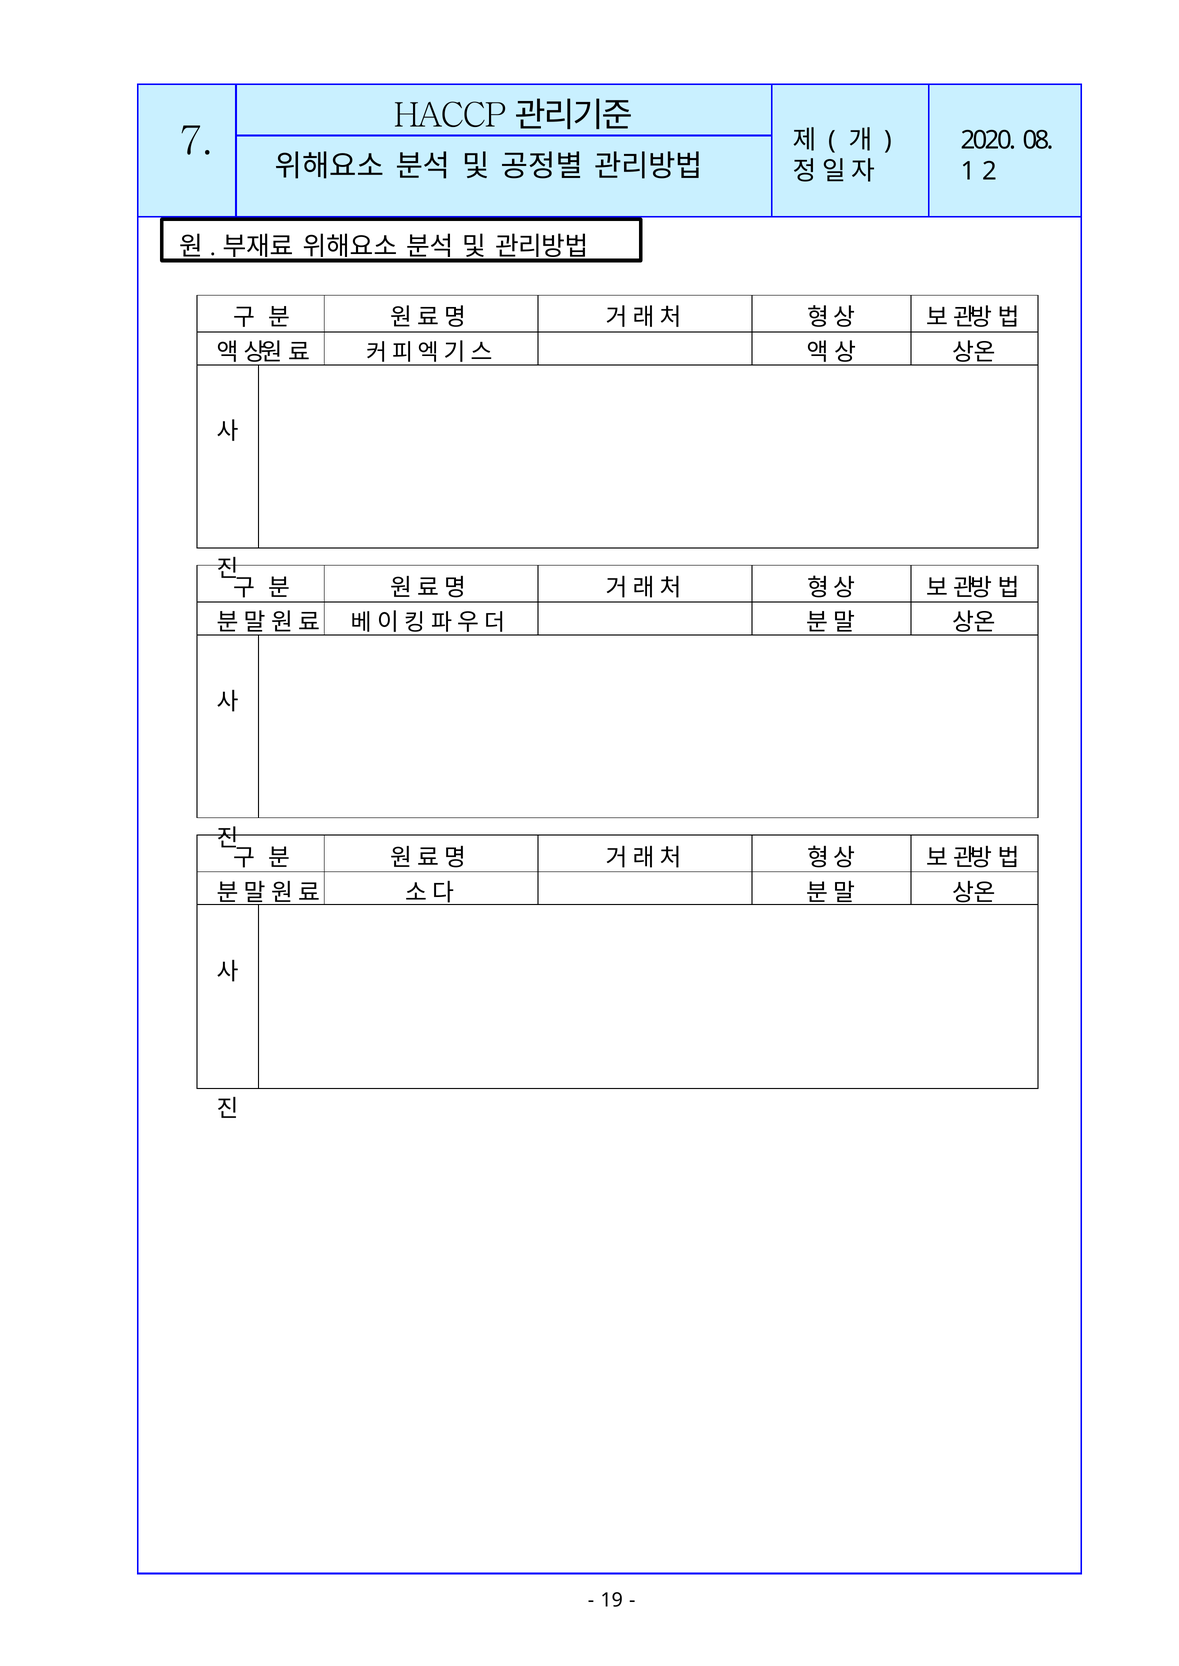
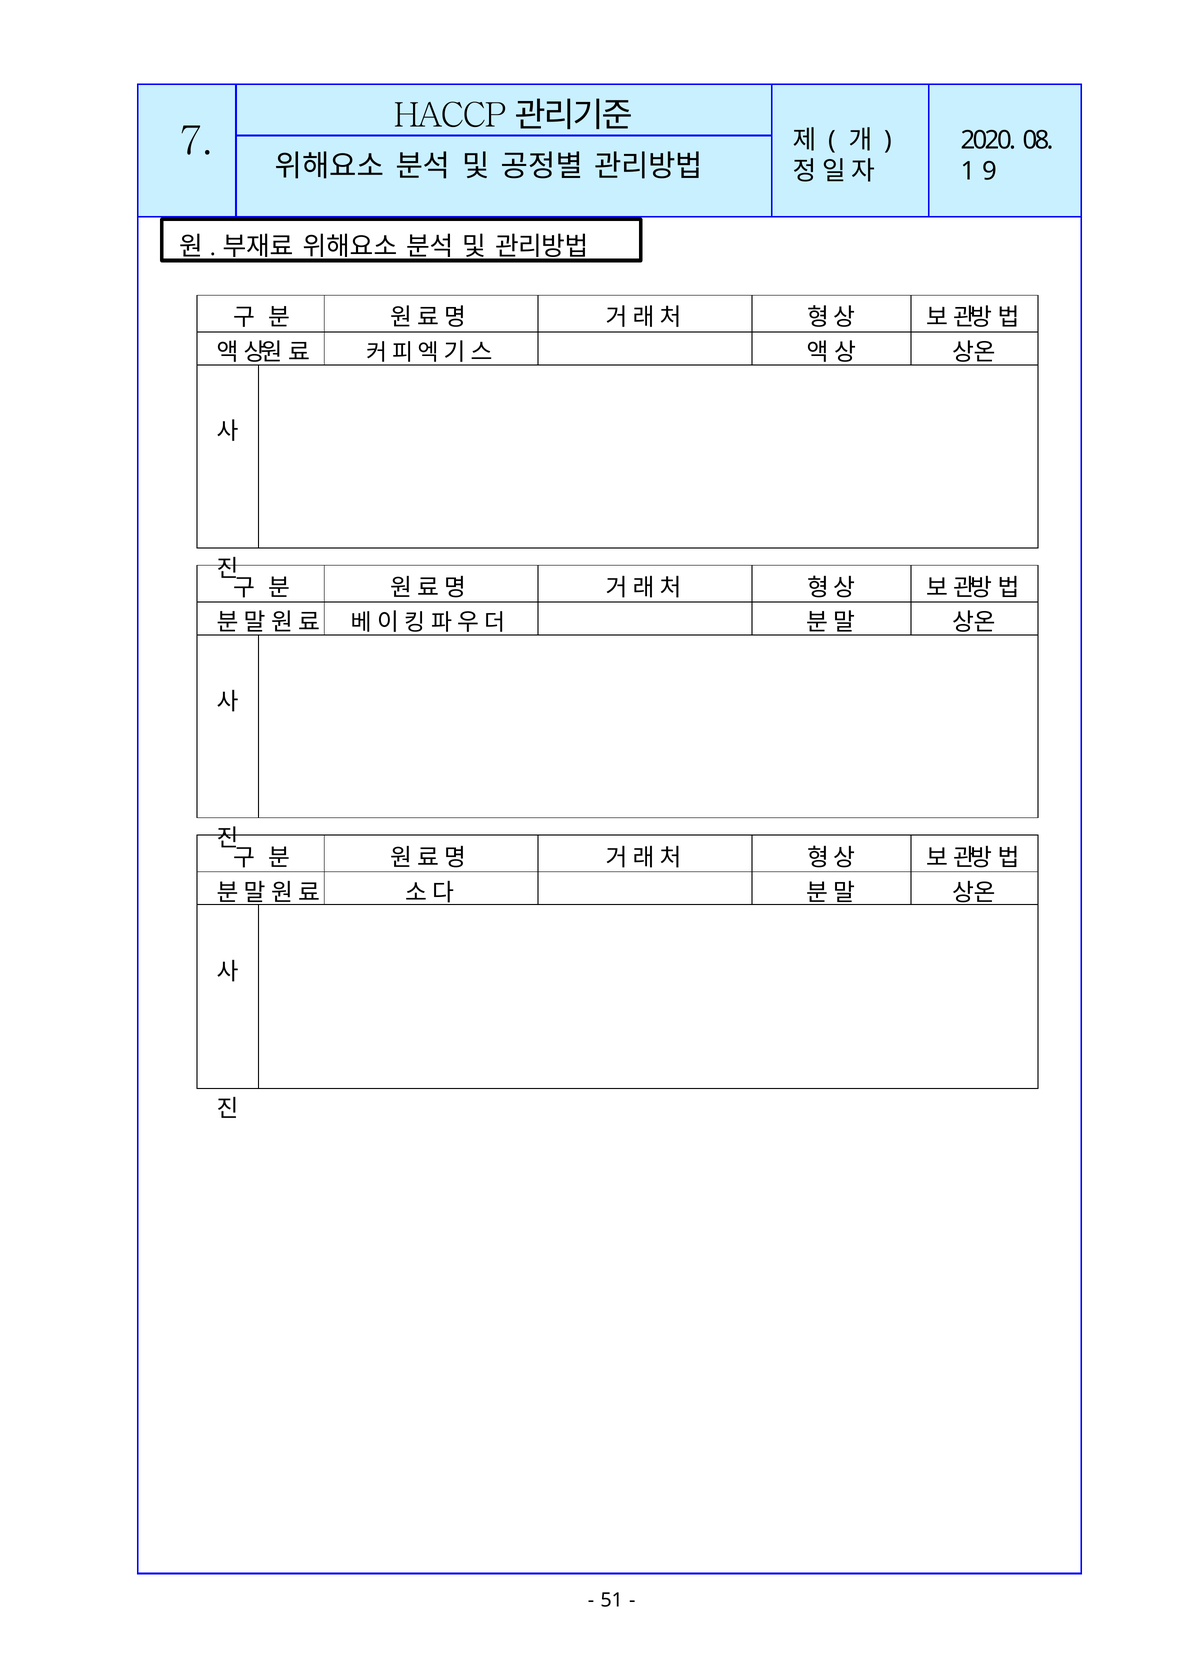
2: 2 -> 9
19: 19 -> 51
